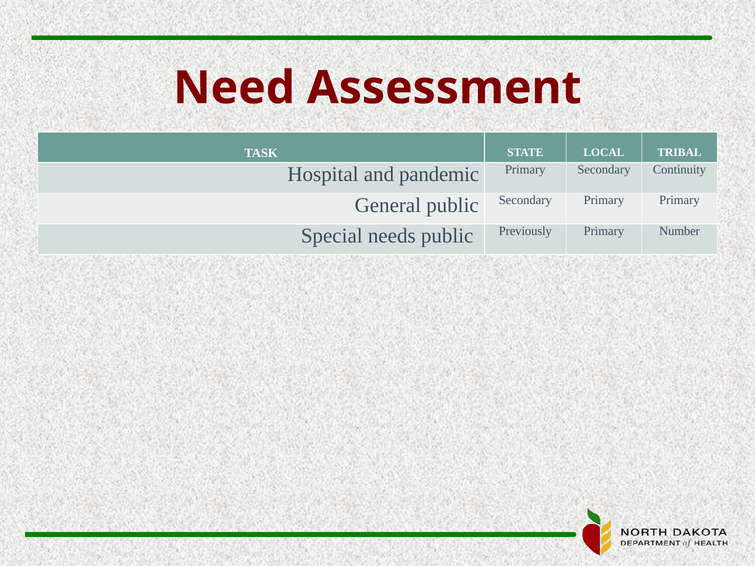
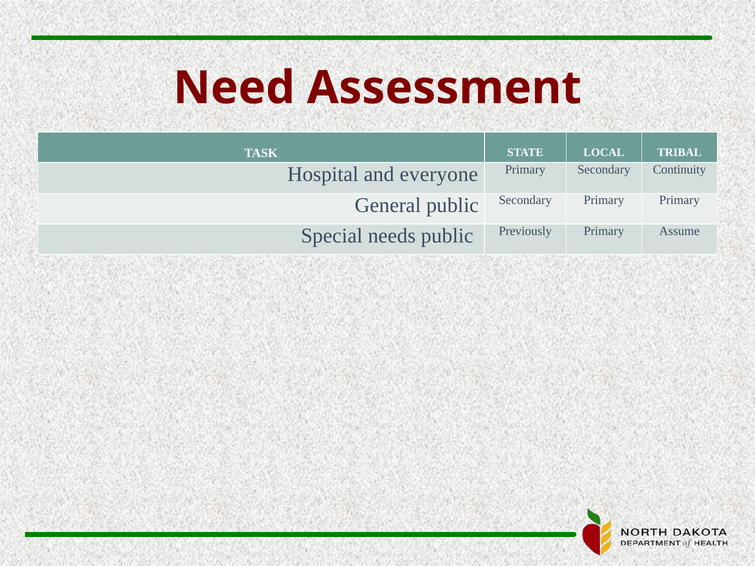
pandemic: pandemic -> everyone
Number: Number -> Assume
